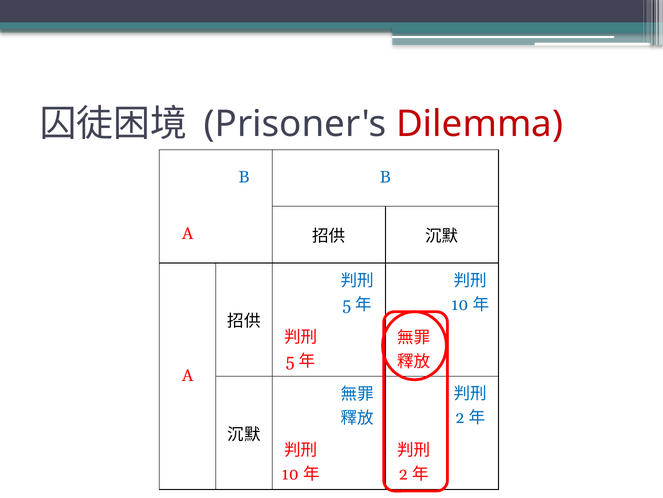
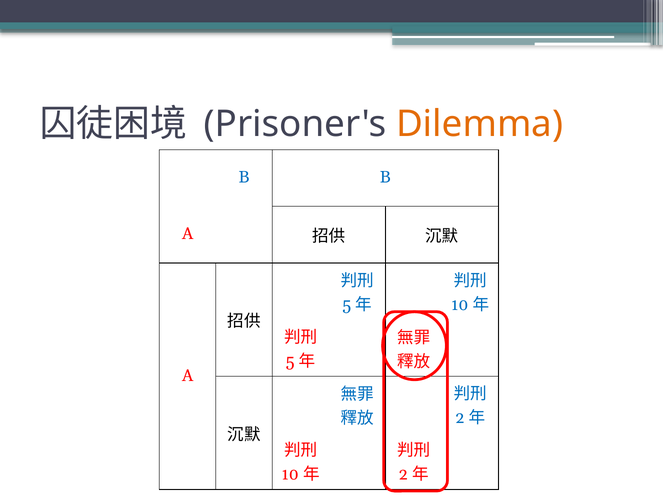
Dilemma colour: red -> orange
